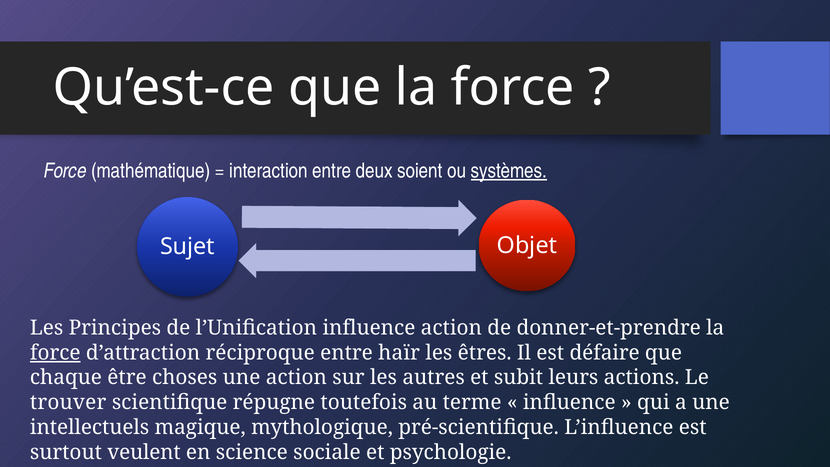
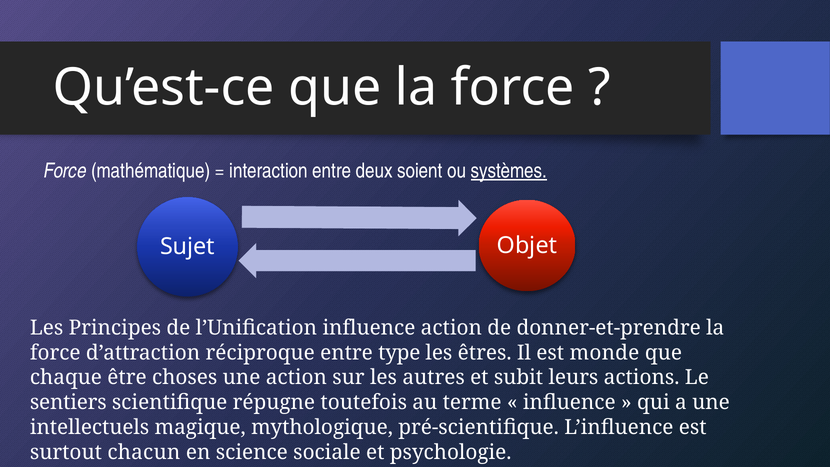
force at (55, 353) underline: present -> none
haïr: haïr -> type
défaire: défaire -> monde
trouver: trouver -> sentiers
veulent: veulent -> chacun
